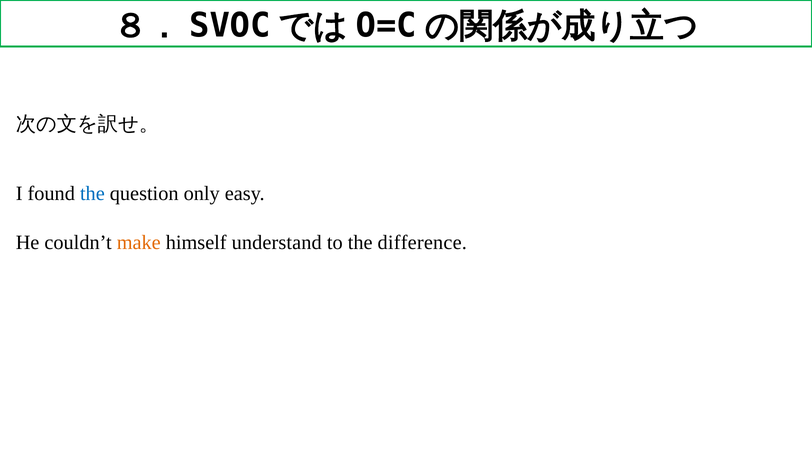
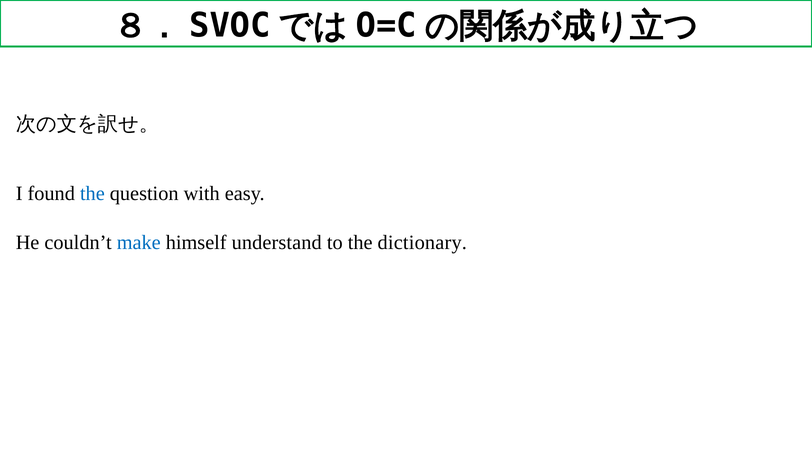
only: only -> with
make colour: orange -> blue
difference: difference -> dictionary
